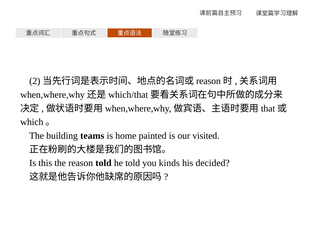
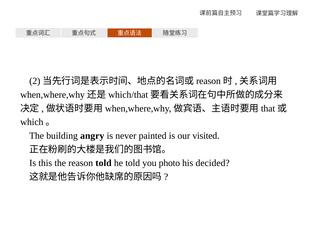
teams: teams -> angry
home: home -> never
kinds: kinds -> photo
